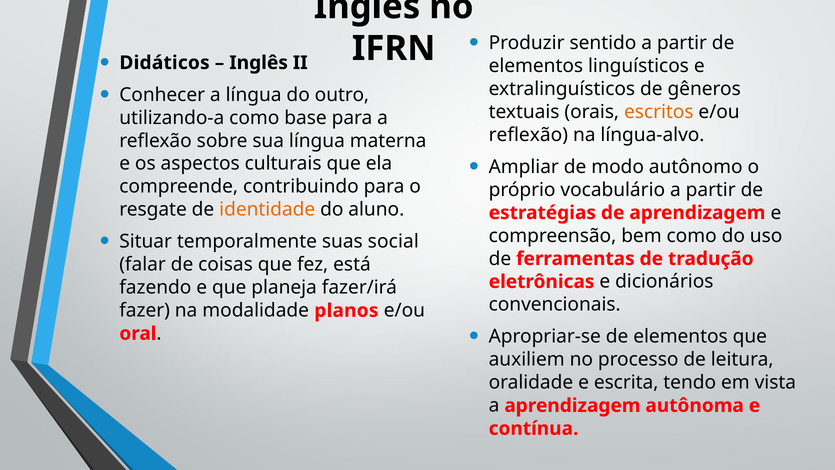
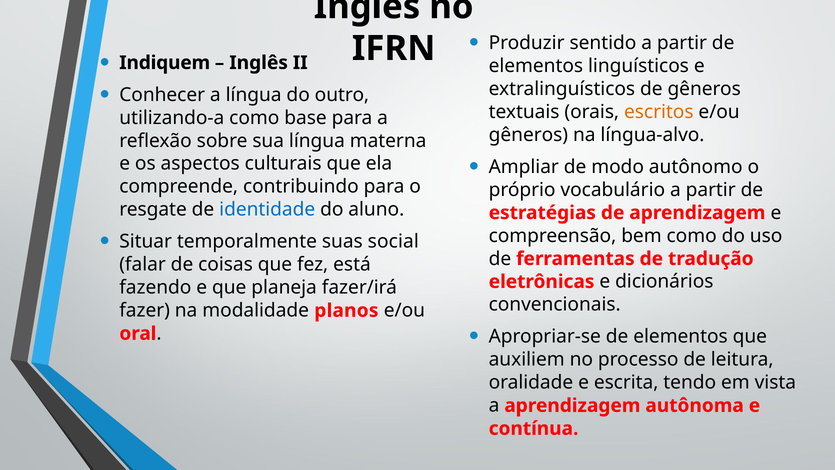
Didáticos: Didáticos -> Indiquem
reflexão at (528, 135): reflexão -> gêneros
identidade colour: orange -> blue
